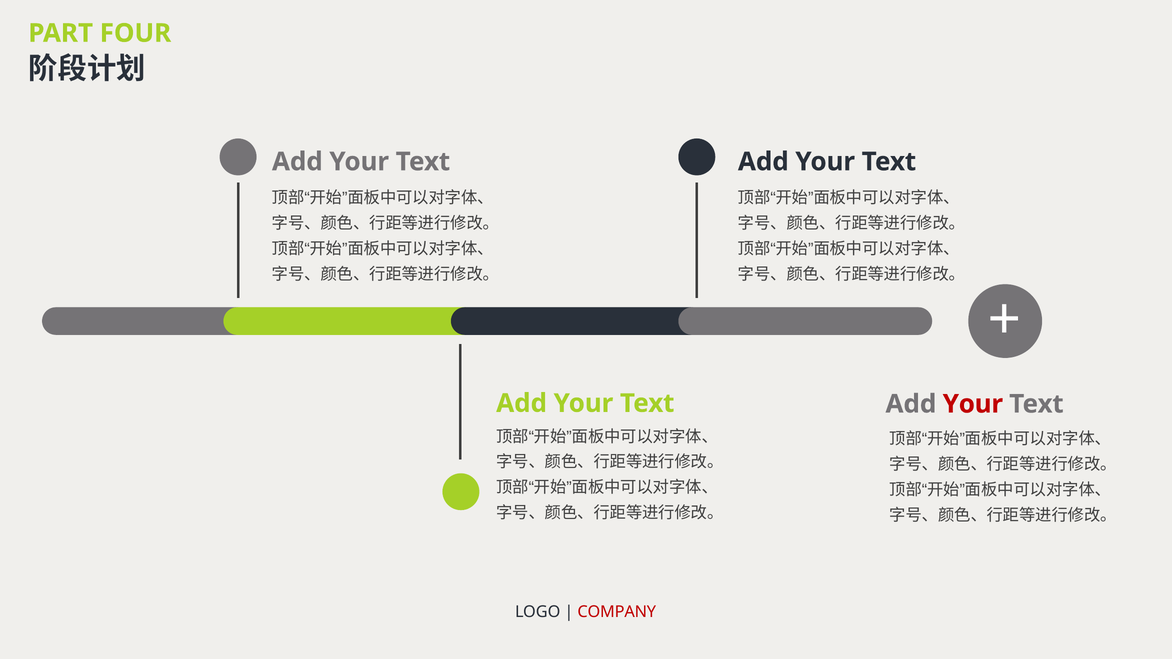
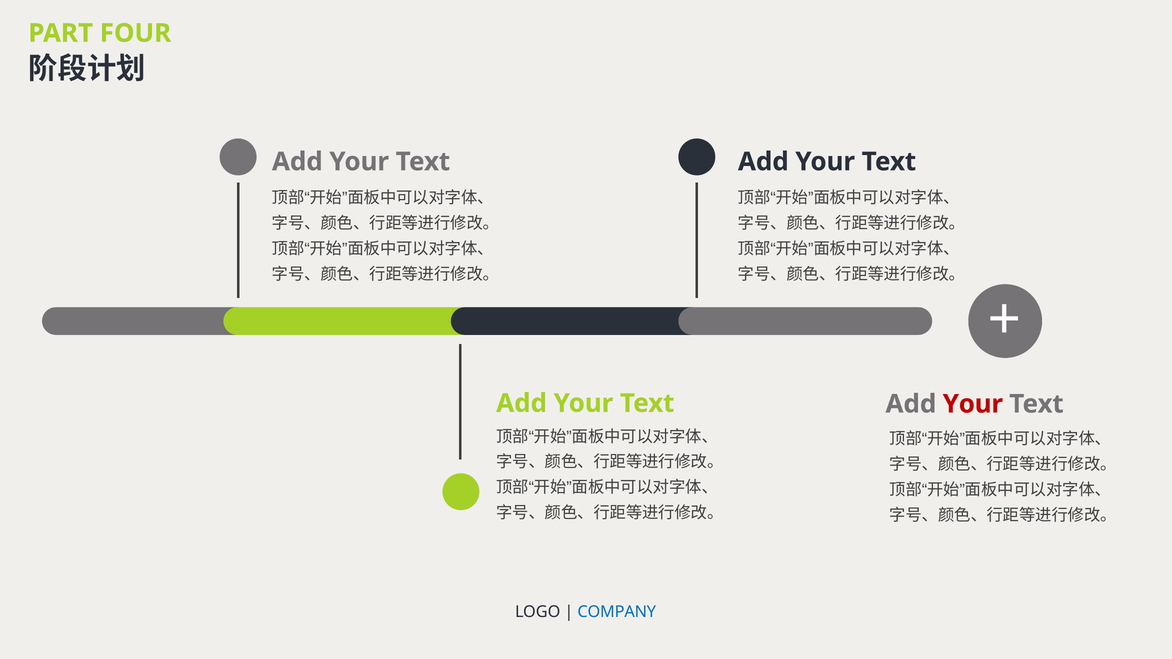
COMPANY colour: red -> blue
